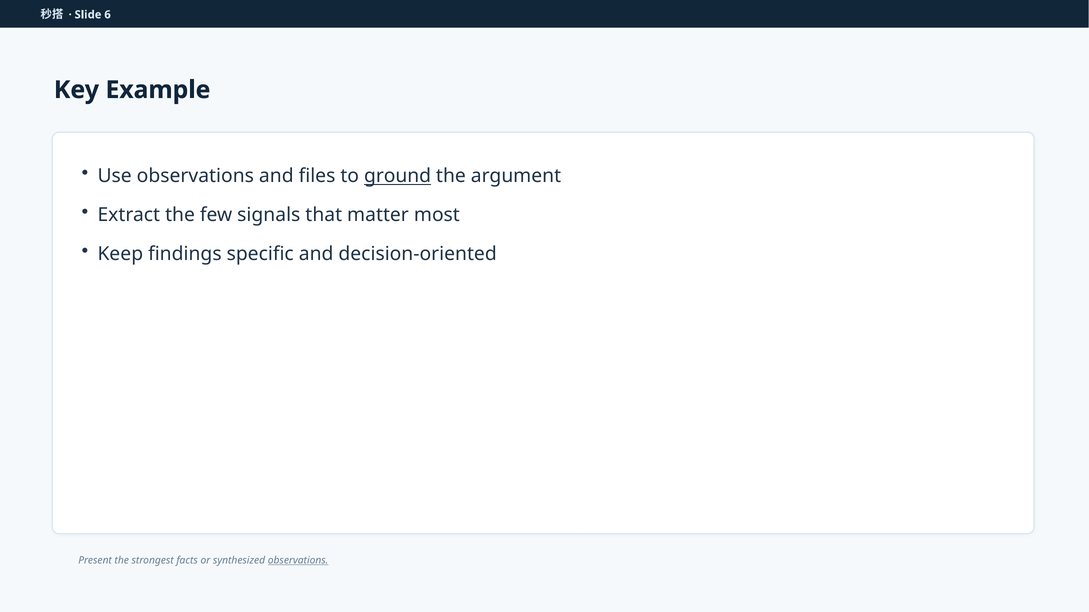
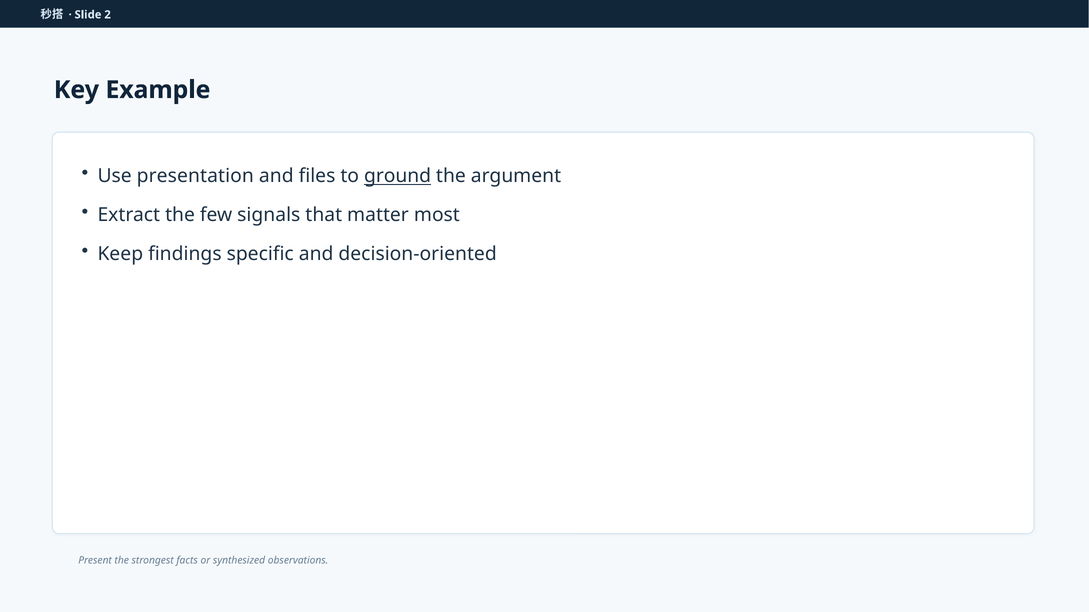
6: 6 -> 2
Use observations: observations -> presentation
observations at (298, 561) underline: present -> none
